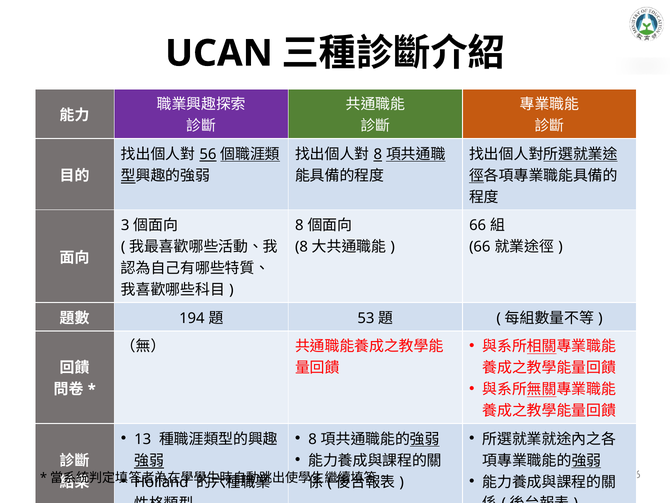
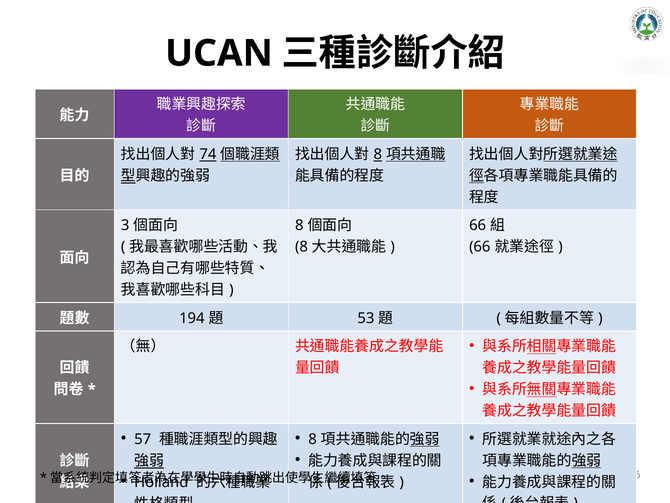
56: 56 -> 74
13: 13 -> 57
